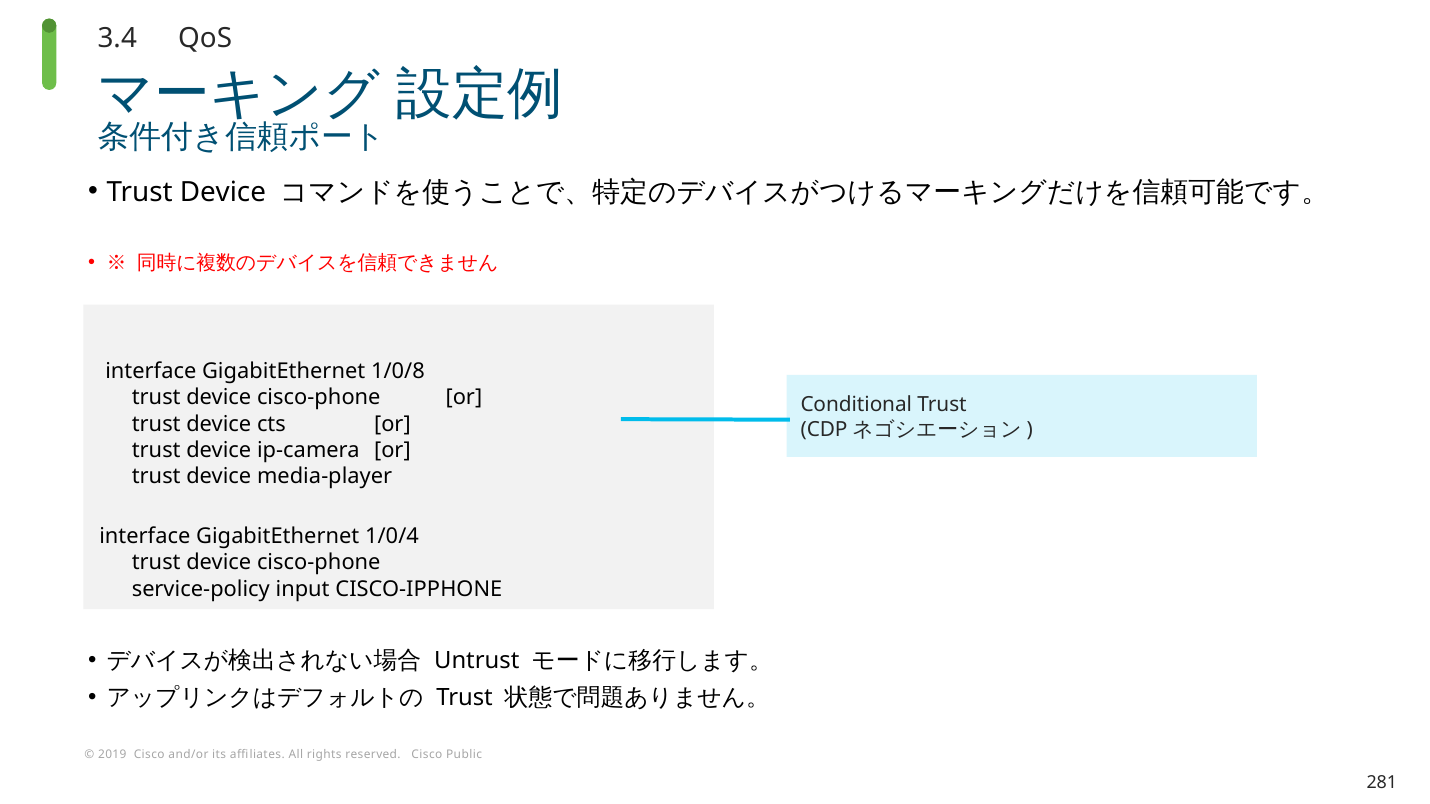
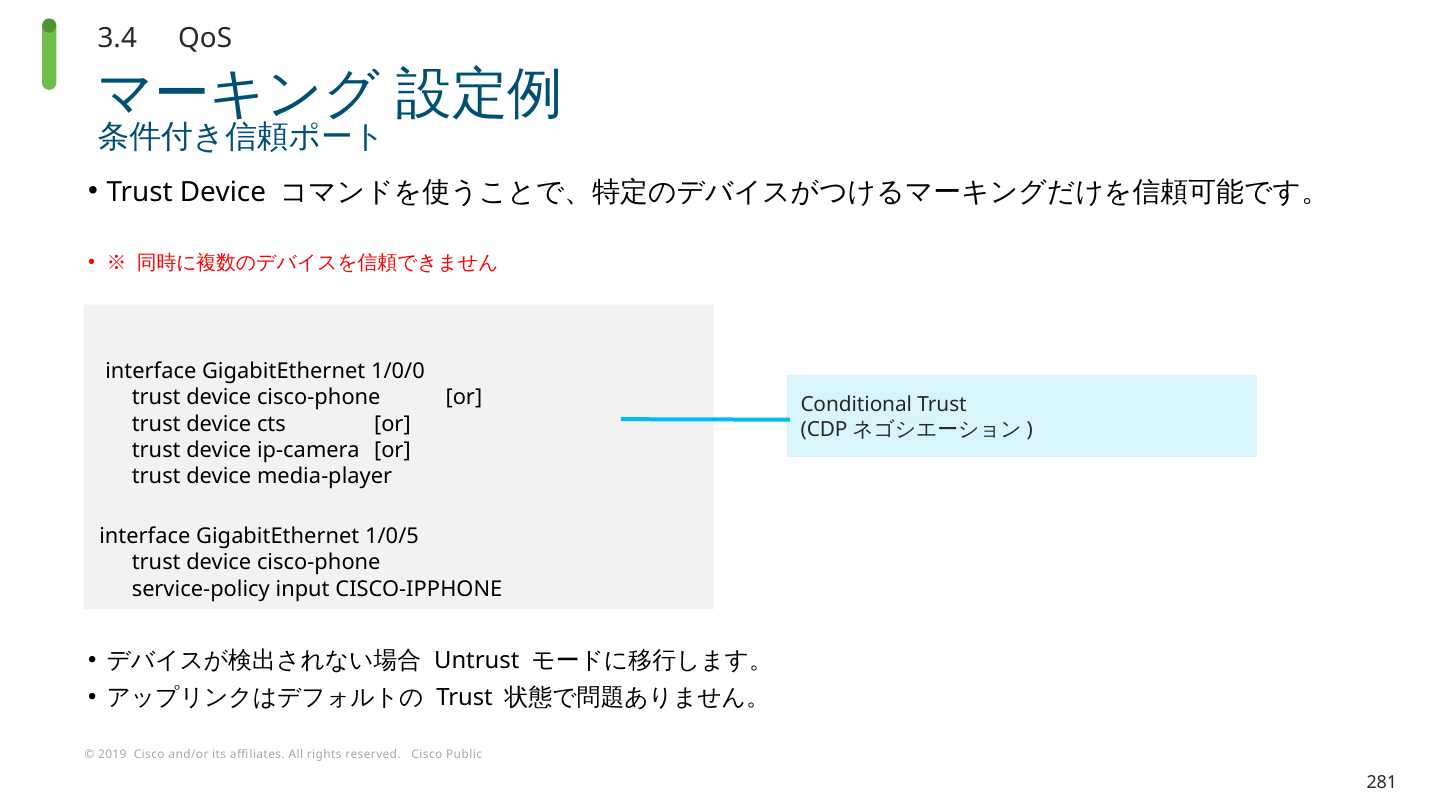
1/0/8: 1/0/8 -> 1/0/0
1/0/4: 1/0/4 -> 1/0/5
